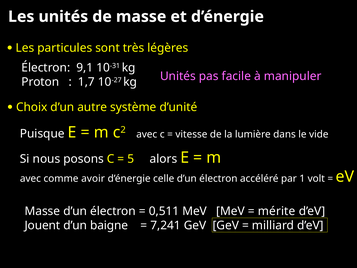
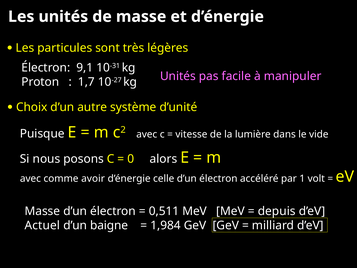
5: 5 -> 0
mérite: mérite -> depuis
Jouent: Jouent -> Actuel
7,241: 7,241 -> 1,984
